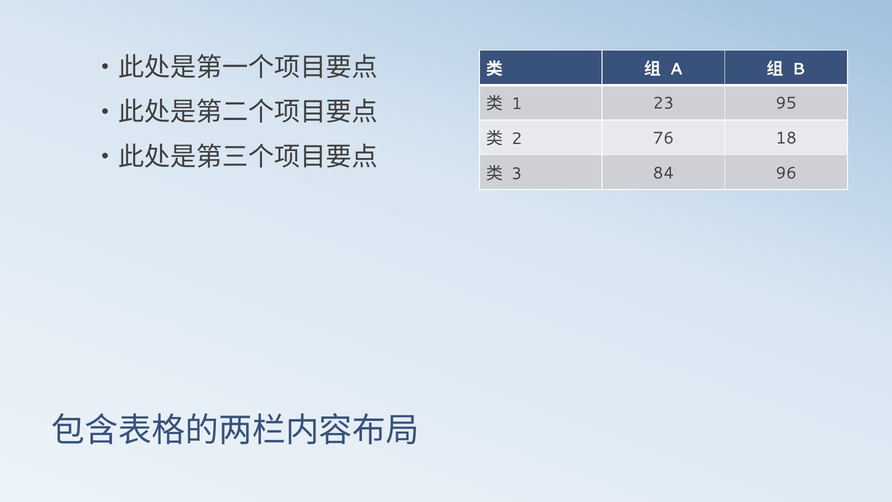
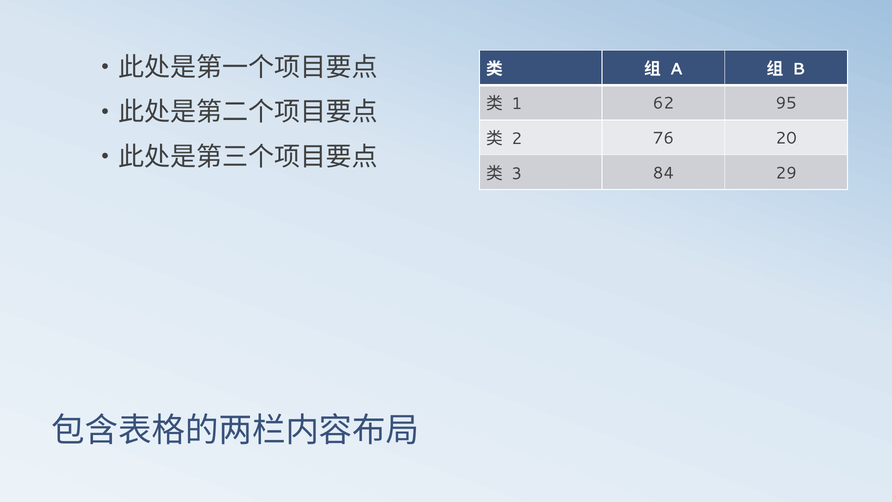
23: 23 -> 62
18: 18 -> 20
96: 96 -> 29
